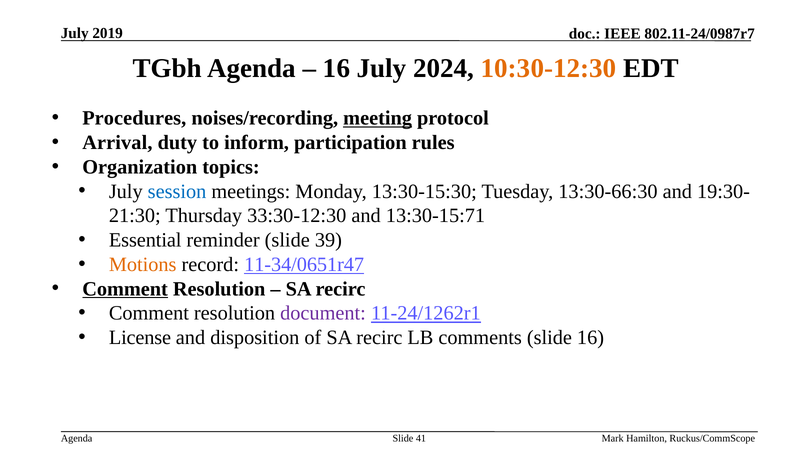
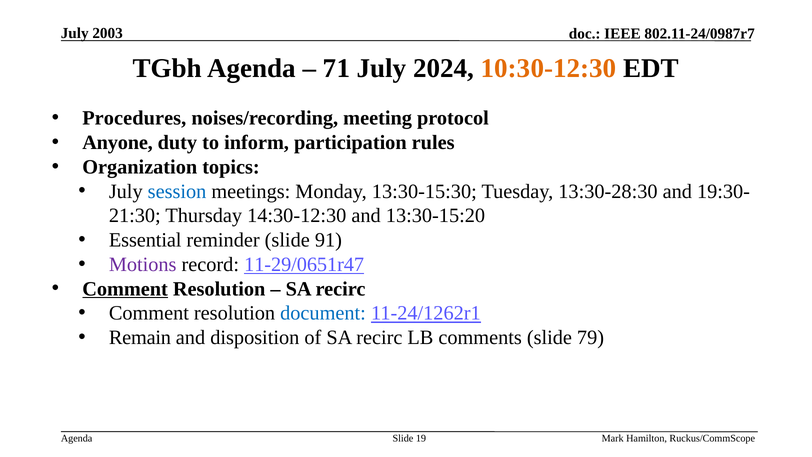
2019: 2019 -> 2003
16 at (337, 68): 16 -> 71
meeting underline: present -> none
Arrival: Arrival -> Anyone
13:30-66:30: 13:30-66:30 -> 13:30-28:30
33:30-12:30: 33:30-12:30 -> 14:30-12:30
13:30-15:71: 13:30-15:71 -> 13:30-15:20
39: 39 -> 91
Motions colour: orange -> purple
11-34/0651r47: 11-34/0651r47 -> 11-29/0651r47
document colour: purple -> blue
License: License -> Remain
slide 16: 16 -> 79
41: 41 -> 19
